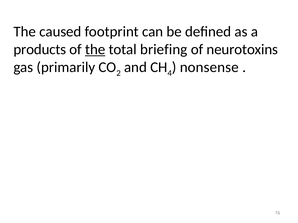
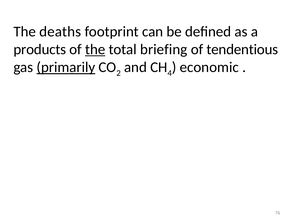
caused: caused -> deaths
neurotoxins: neurotoxins -> tendentious
primarily underline: none -> present
nonsense: nonsense -> economic
